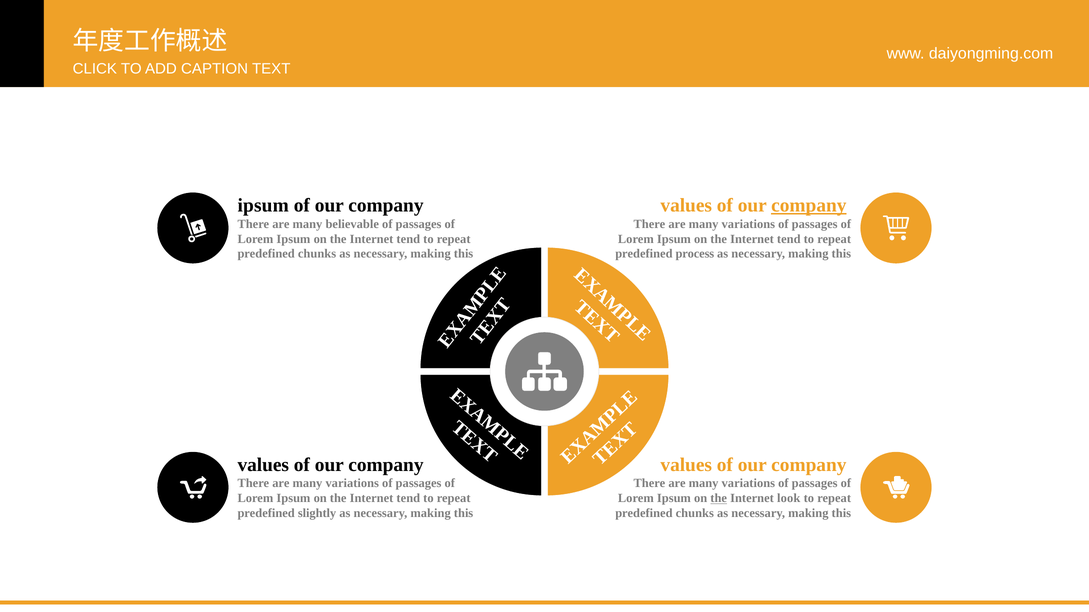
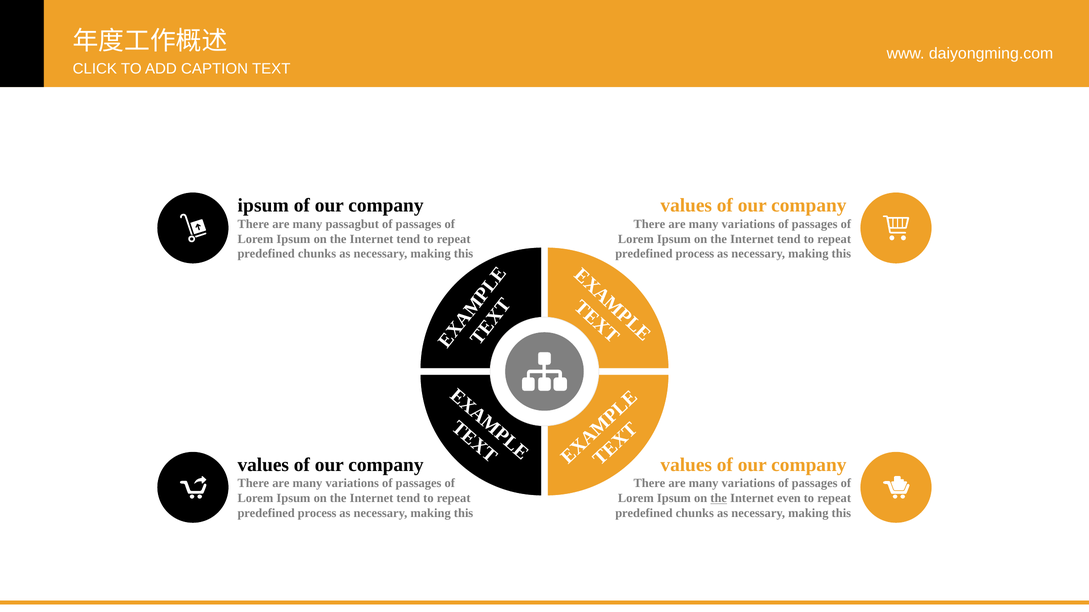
company at (809, 206) underline: present -> none
believable: believable -> passagbut
look: look -> even
slightly at (317, 514): slightly -> process
